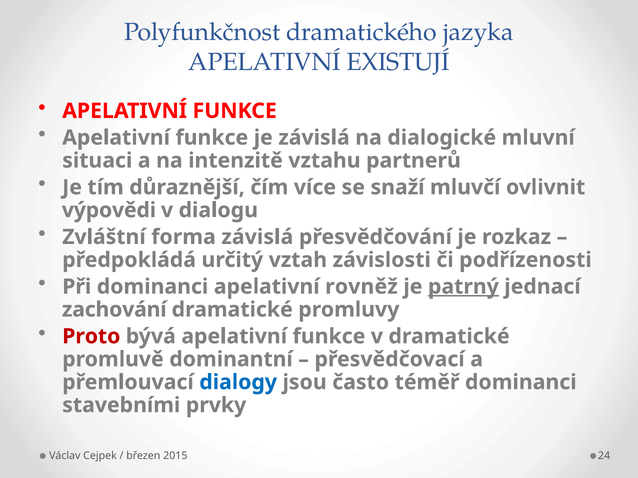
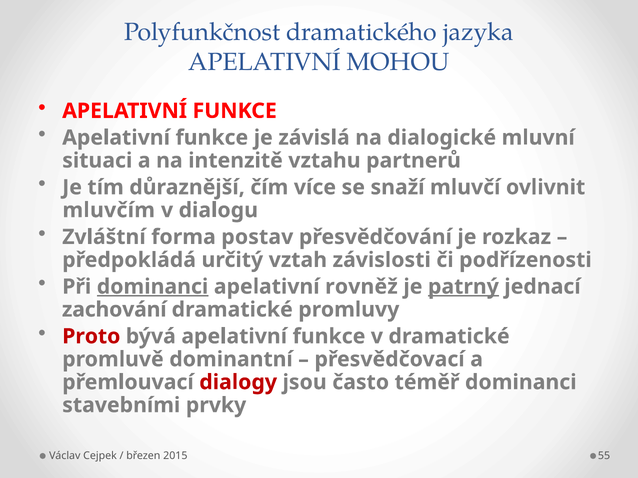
EXISTUJÍ: EXISTUJÍ -> MOHOU
výpovědi: výpovědi -> mluvčím
forma závislá: závislá -> postav
dominanci at (153, 287) underline: none -> present
dialogy colour: blue -> red
24: 24 -> 55
